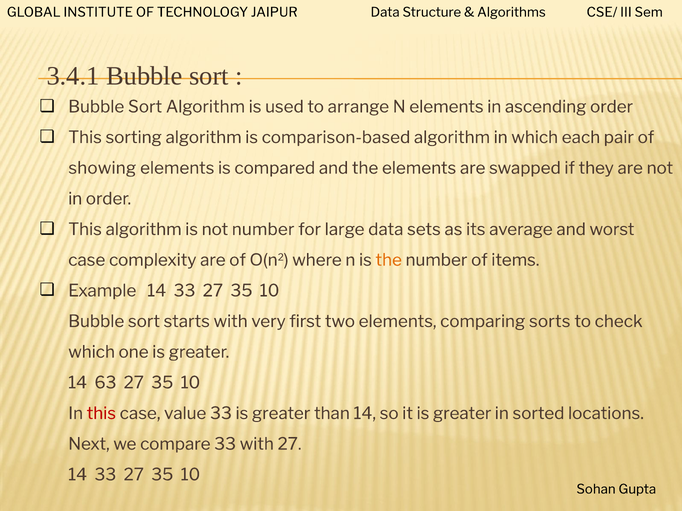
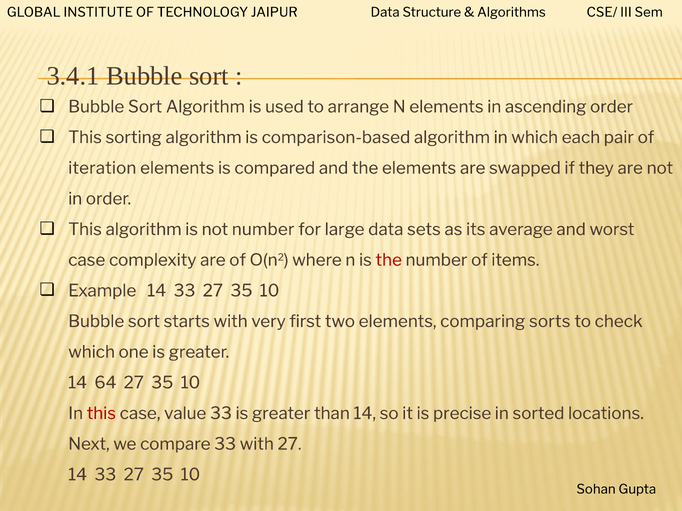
showing: showing -> iteration
the at (389, 260) colour: orange -> red
63: 63 -> 64
it is greater: greater -> precise
